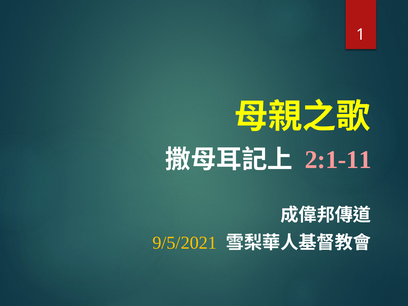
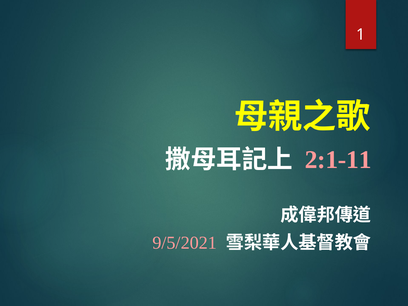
9/5/2021 colour: yellow -> pink
